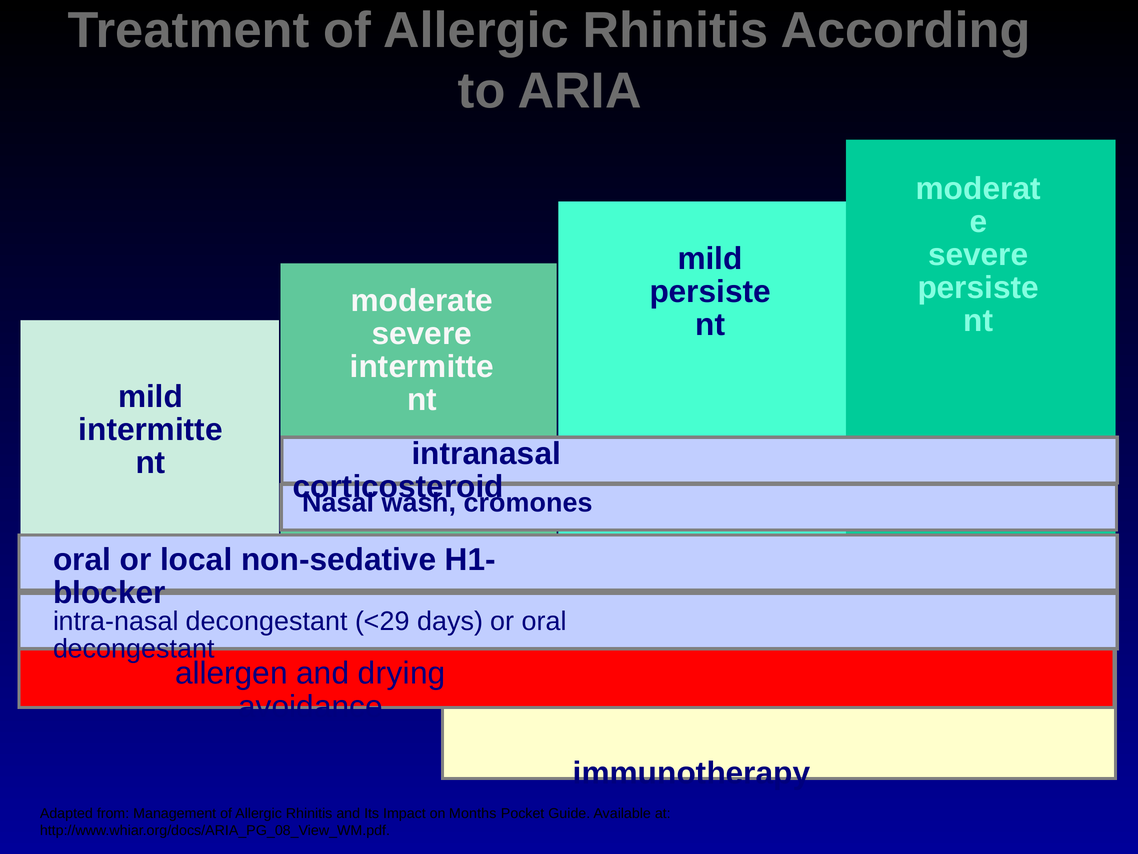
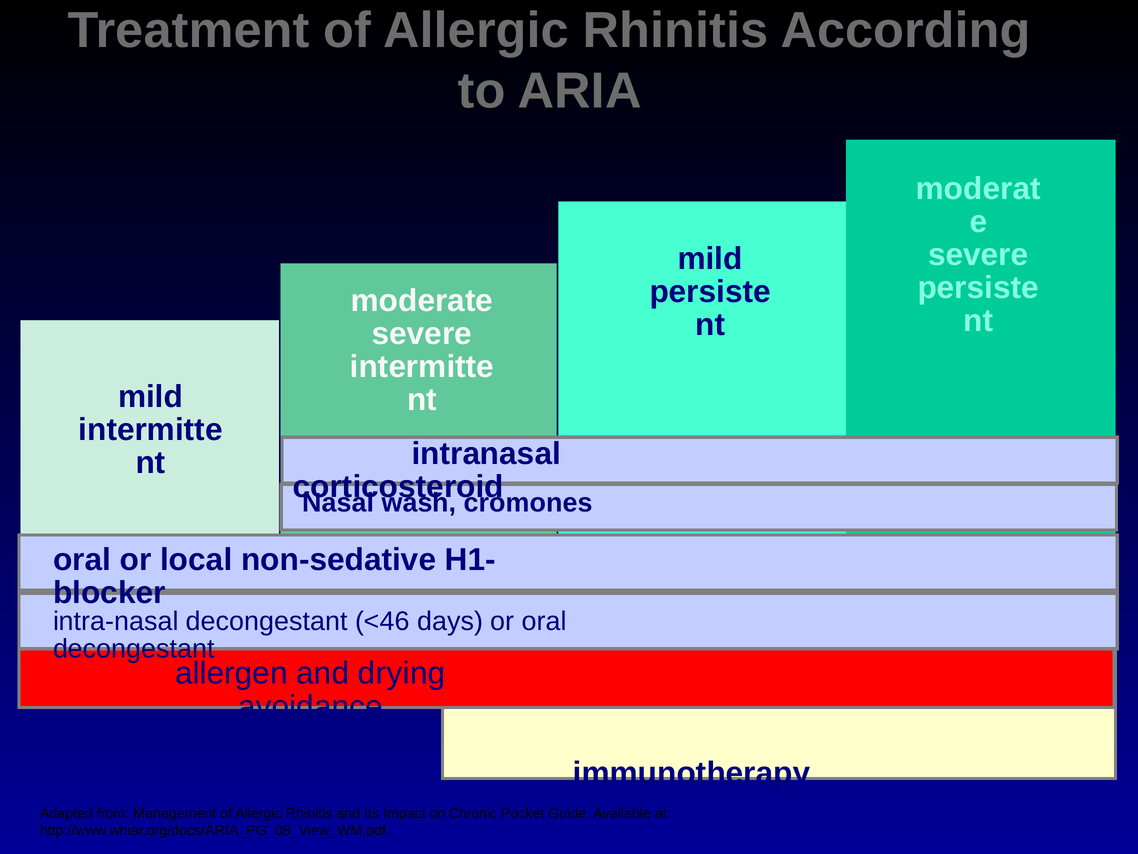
<29: <29 -> <46
Months: Months -> Chronic
